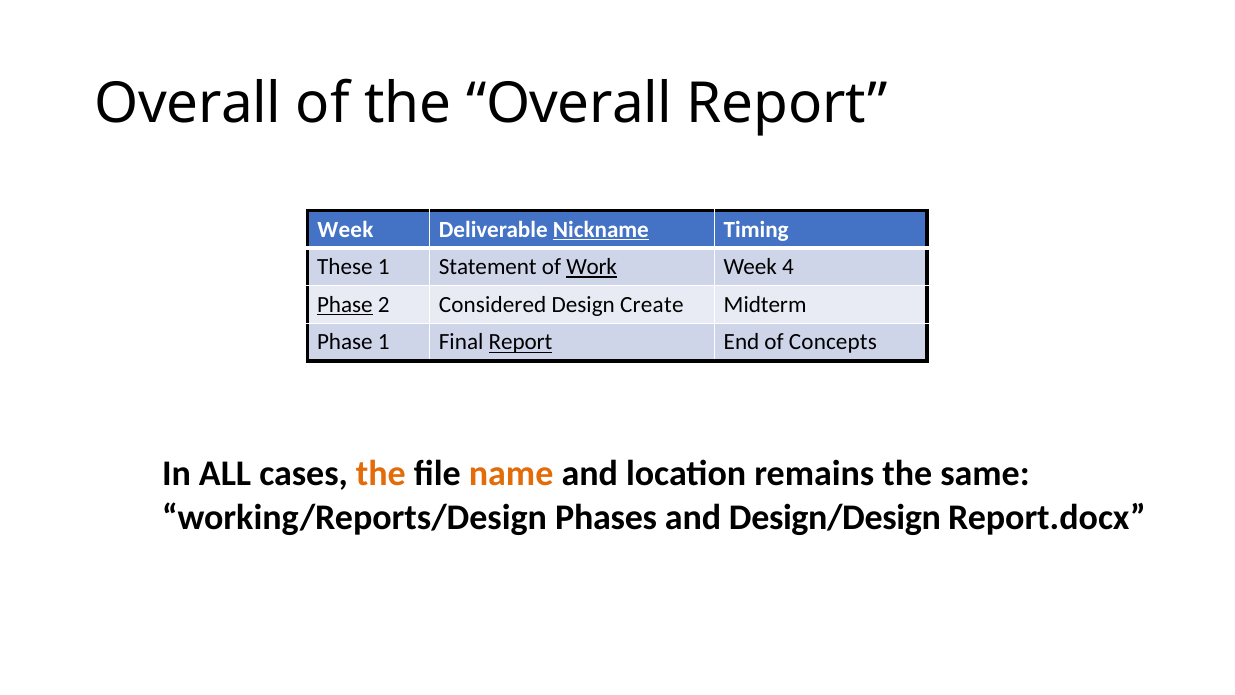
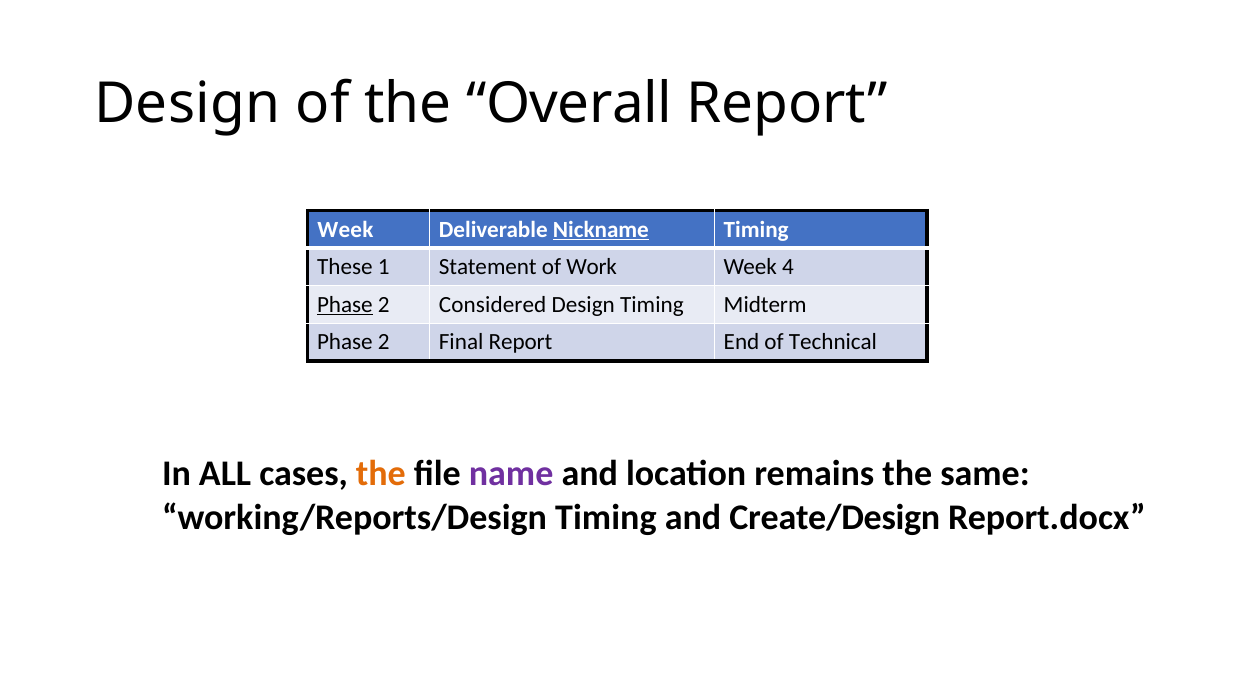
Overall at (188, 104): Overall -> Design
Work underline: present -> none
Design Create: Create -> Timing
1 at (384, 342): 1 -> 2
Report at (521, 342) underline: present -> none
Concepts: Concepts -> Technical
name colour: orange -> purple
working/Reports/Design Phases: Phases -> Timing
Design/Design: Design/Design -> Create/Design
